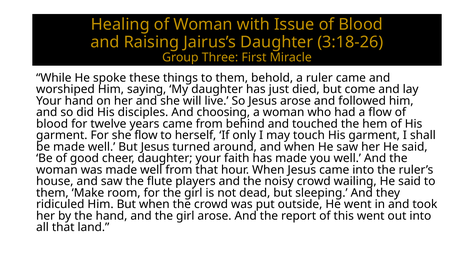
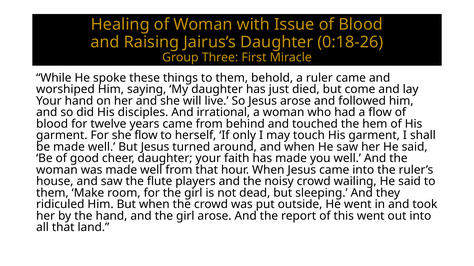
3:18-26: 3:18-26 -> 0:18-26
choosing: choosing -> irrational
